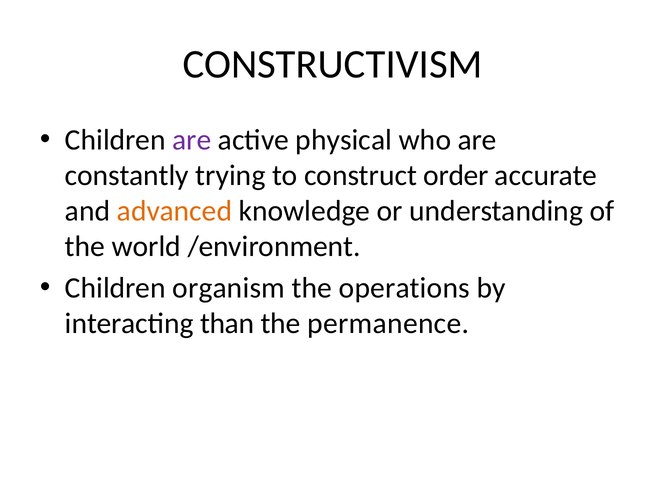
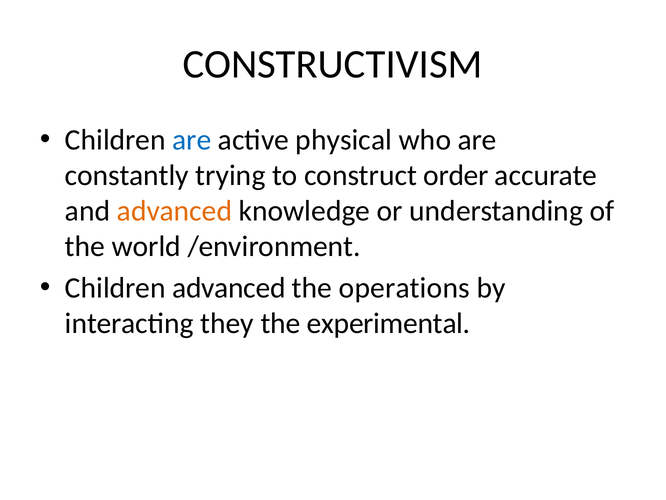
are at (192, 140) colour: purple -> blue
Children organism: organism -> advanced
than: than -> they
permanence: permanence -> experimental
